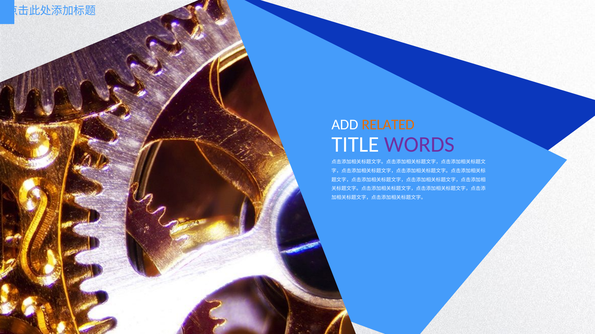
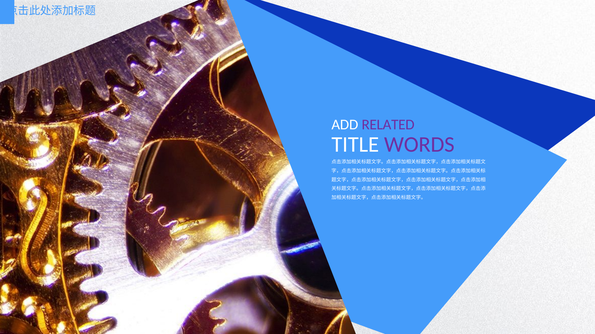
RELATED colour: orange -> purple
